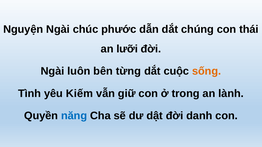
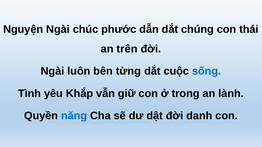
lưỡi: lưỡi -> trên
sống colour: orange -> blue
Kiếm: Kiếm -> Khắp
